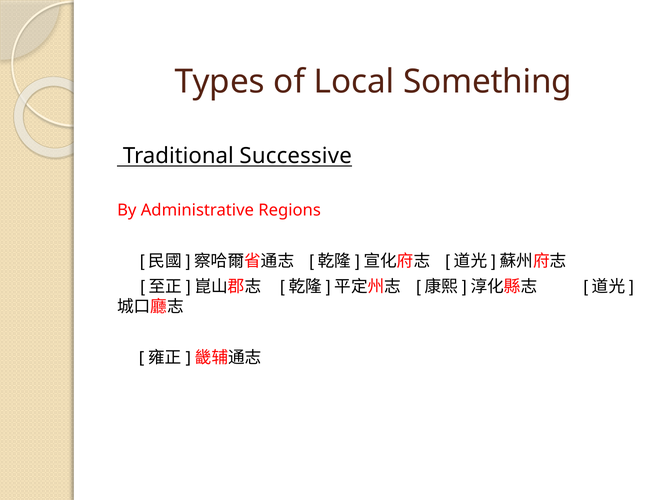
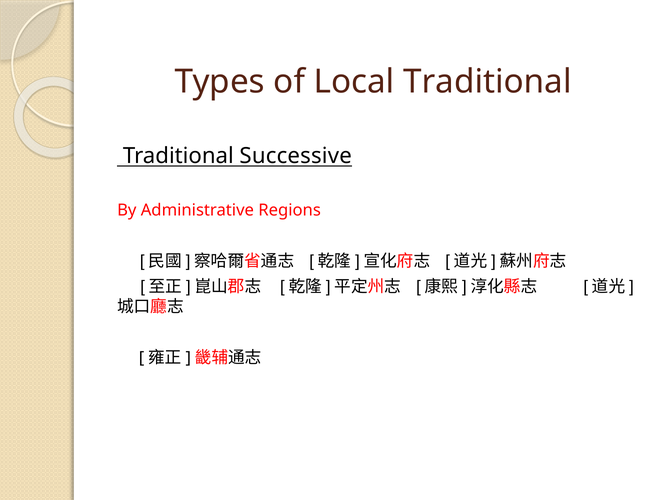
Local Something: Something -> Traditional
